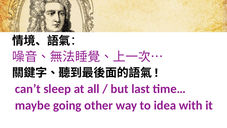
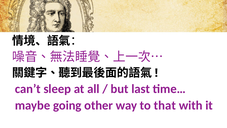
idea: idea -> that
